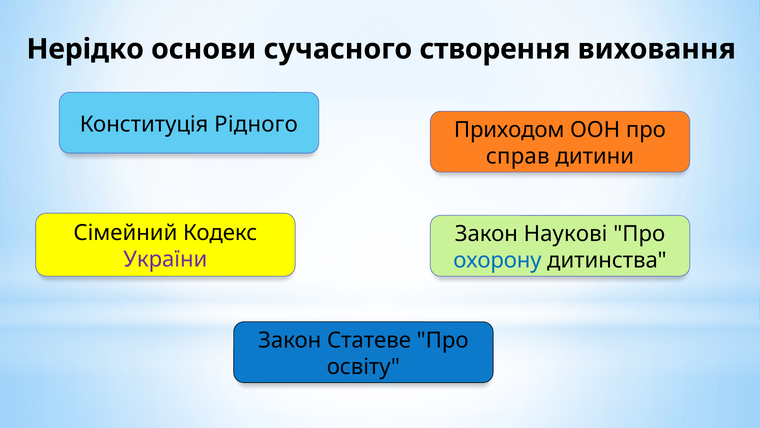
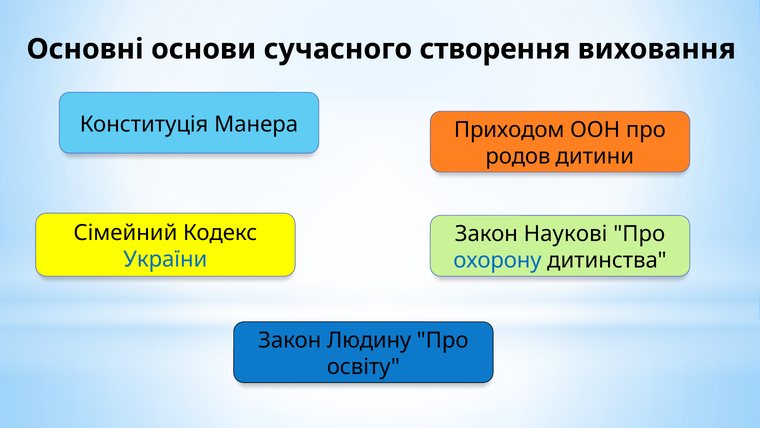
Нерідко: Нерідко -> Основні
Рідного: Рідного -> Манера
справ: справ -> родов
України colour: purple -> blue
Статеве: Статеве -> Людину
